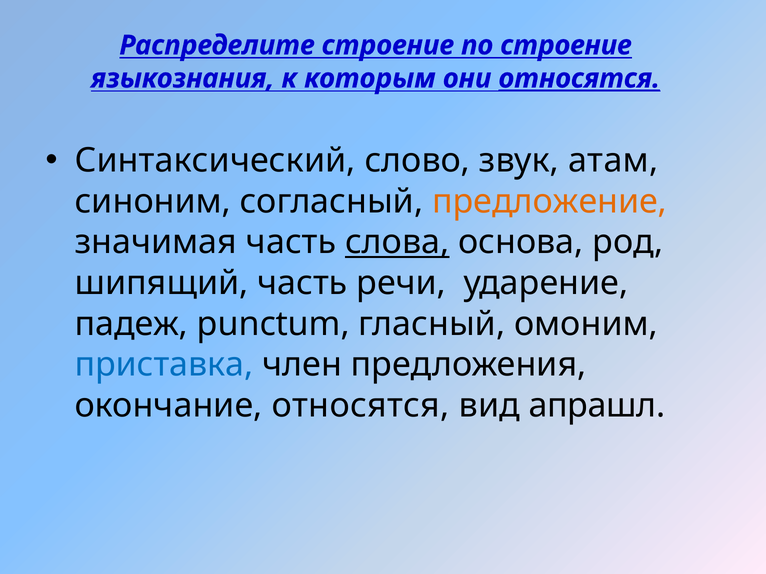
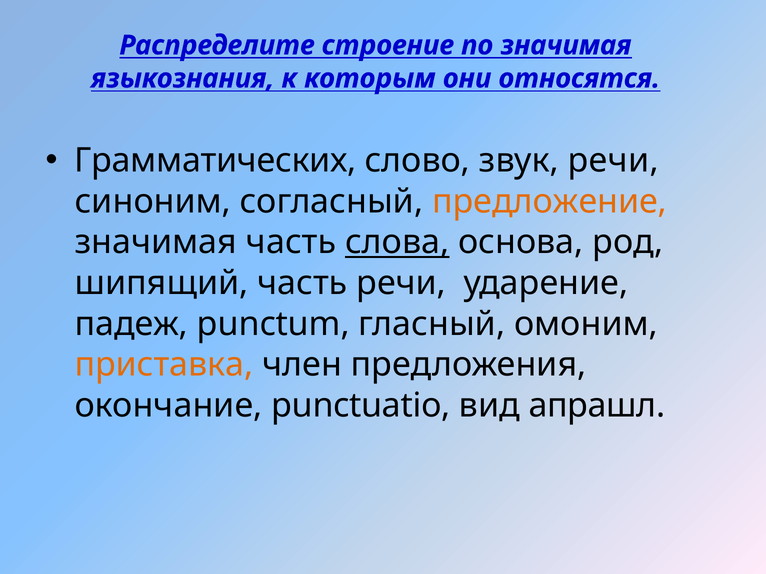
по строение: строение -> значимая
относятся at (579, 79) underline: present -> none
Синтаксический: Синтаксический -> Грамматических
звук атам: атам -> речи
приставка colour: blue -> orange
окончание относятся: относятся -> punctuatio
